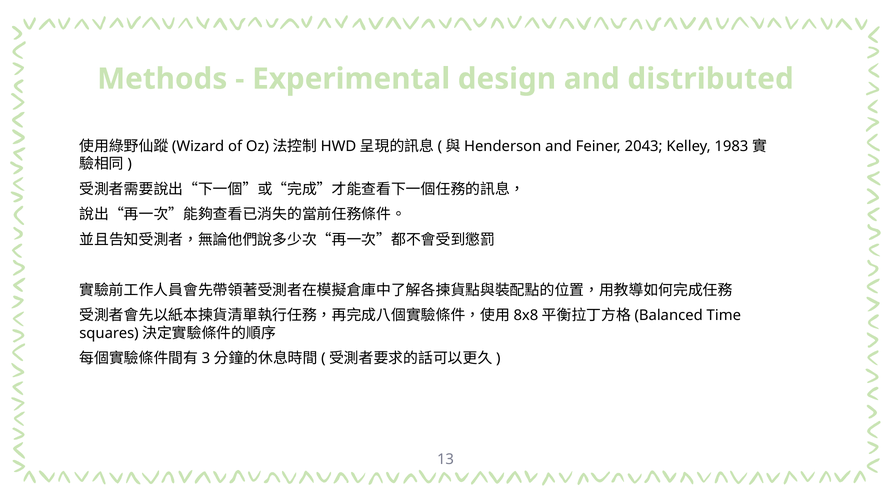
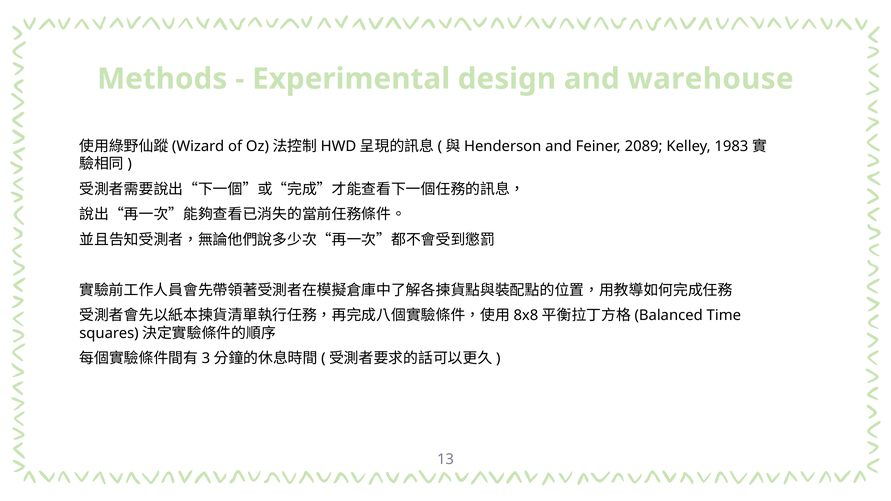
distributed: distributed -> warehouse
2043: 2043 -> 2089
